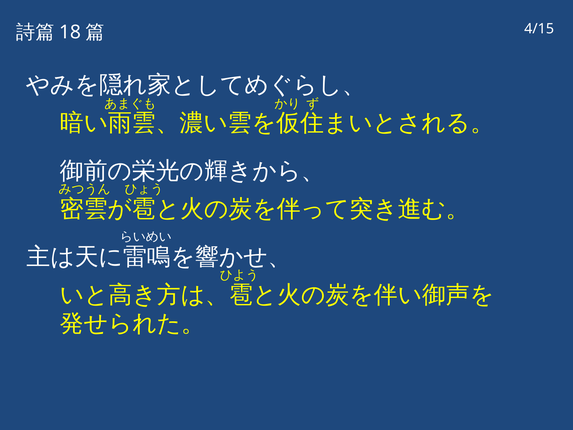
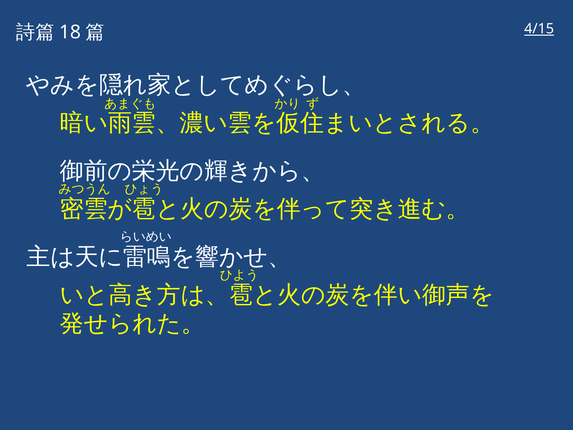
4/15 underline: none -> present
